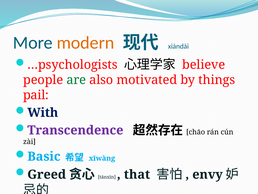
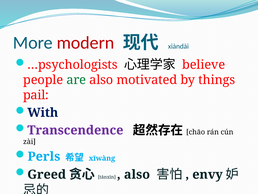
modern colour: orange -> red
Basic: Basic -> Perls
that at (137, 174): that -> also
